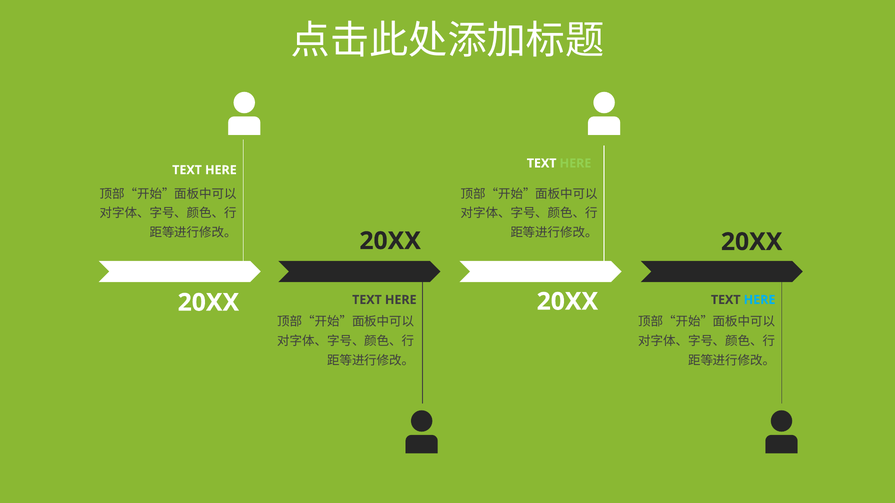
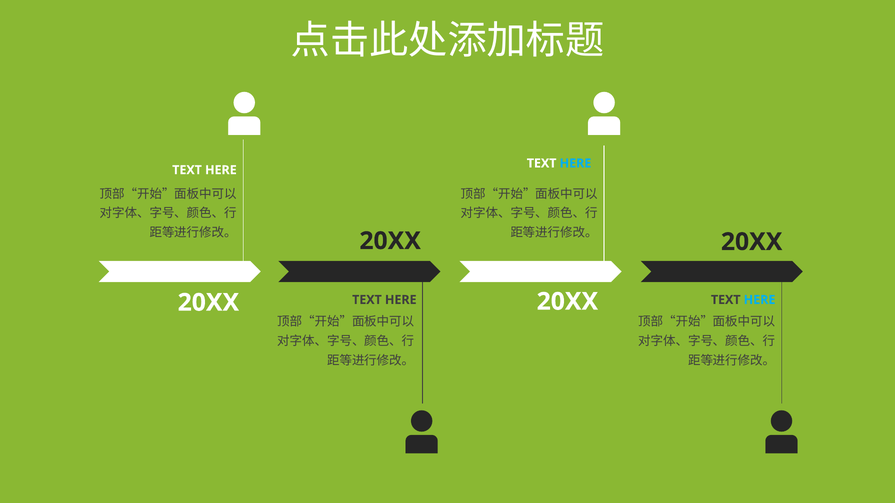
HERE at (575, 163) colour: light green -> light blue
